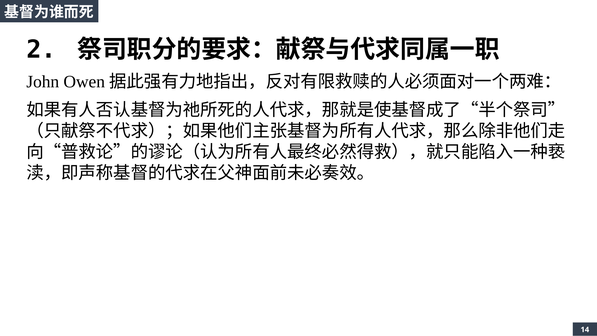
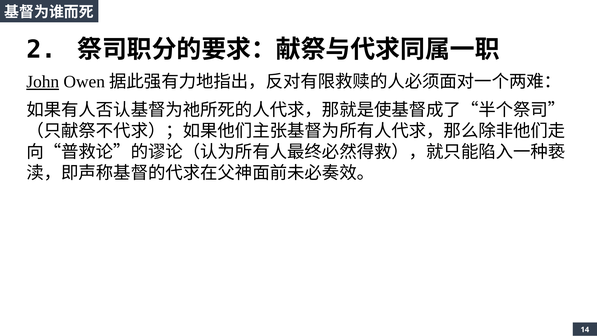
John underline: none -> present
